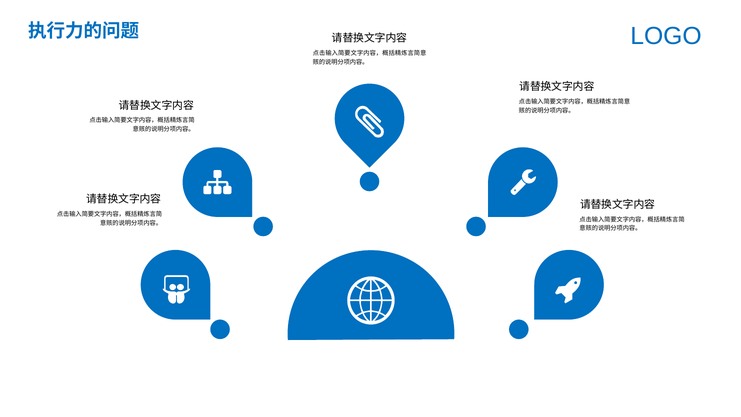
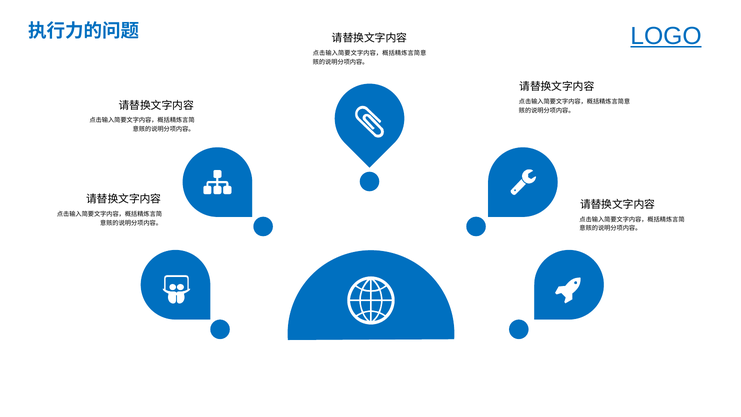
LOGO underline: none -> present
